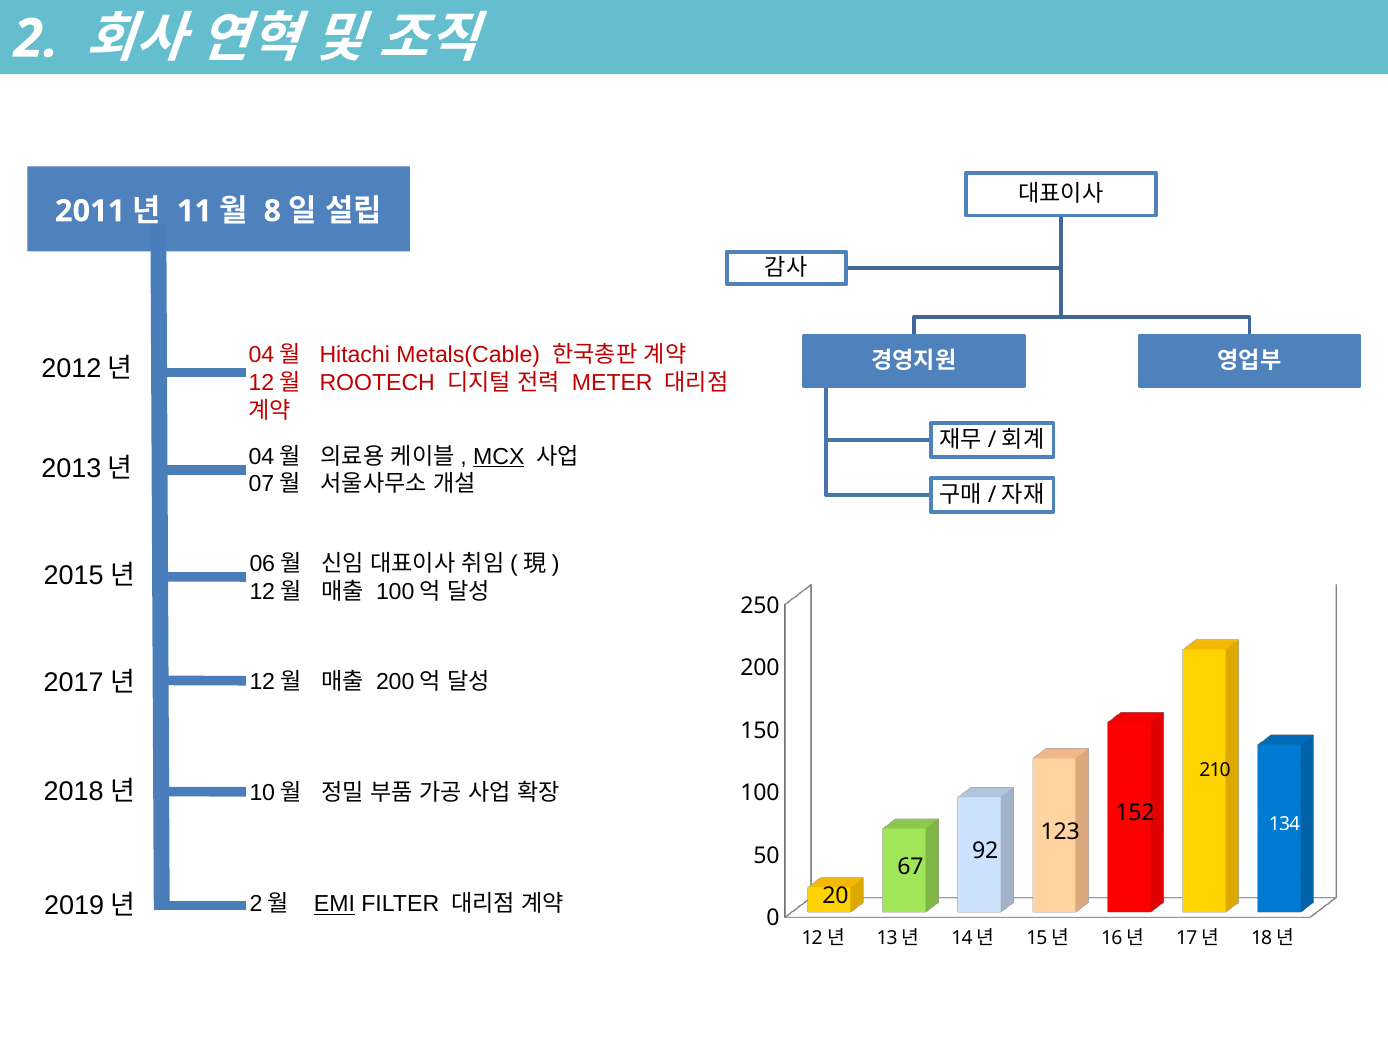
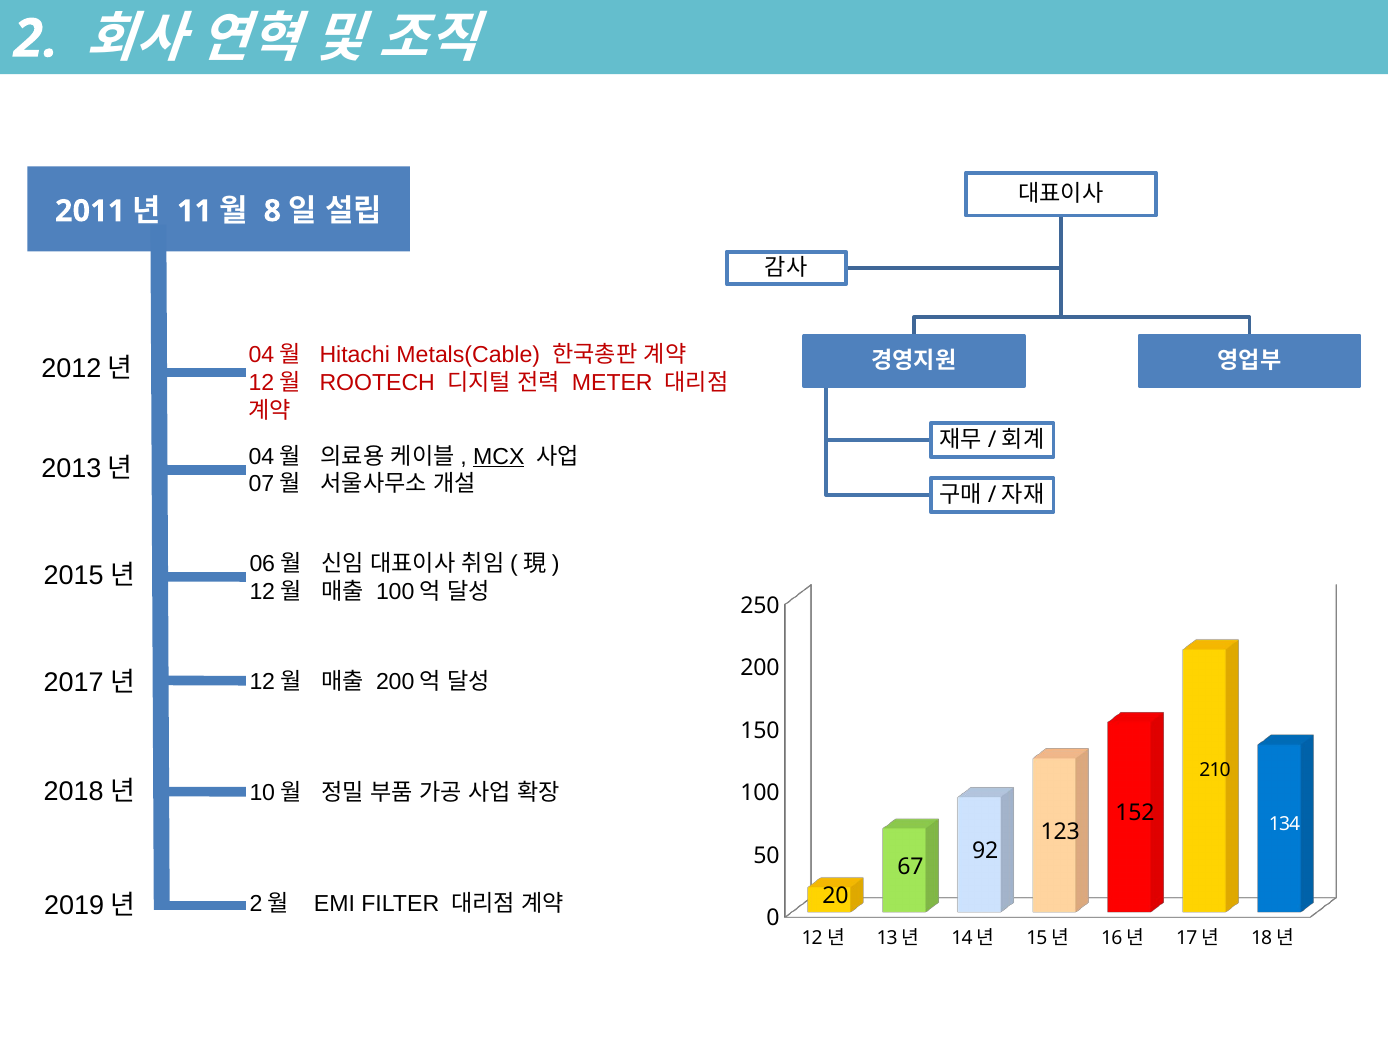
EMI underline: present -> none
